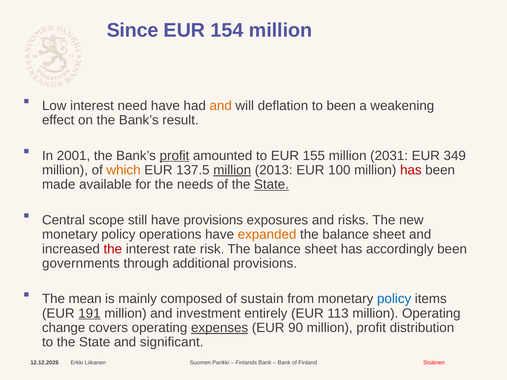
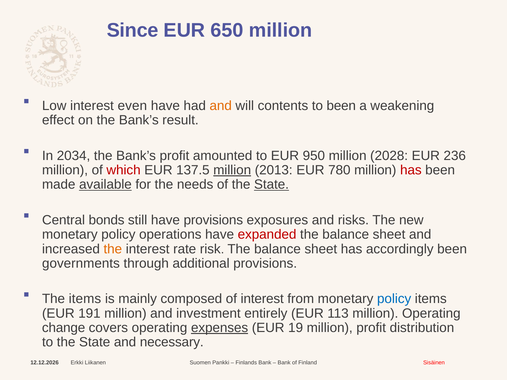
154: 154 -> 650
need: need -> even
deflation: deflation -> contents
2001: 2001 -> 2034
profit at (174, 156) underline: present -> none
155: 155 -> 950
2031: 2031 -> 2028
349: 349 -> 236
which colour: orange -> red
100: 100 -> 780
available underline: none -> present
scope: scope -> bonds
expanded colour: orange -> red
the at (113, 249) colour: red -> orange
The mean: mean -> items
of sustain: sustain -> interest
191 underline: present -> none
90: 90 -> 19
significant: significant -> necessary
